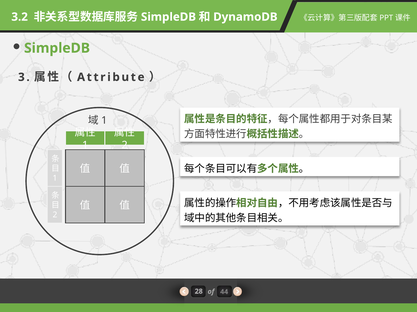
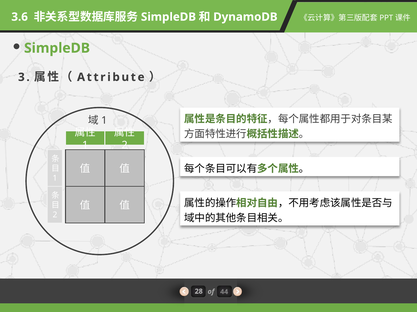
3.2: 3.2 -> 3.6
